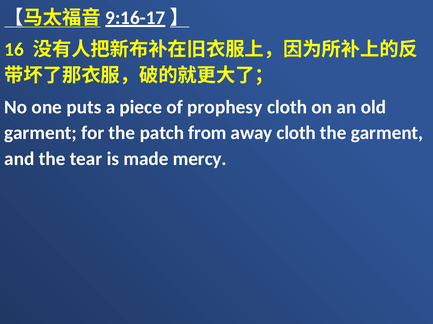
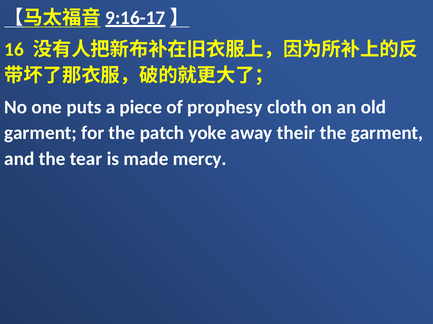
from: from -> yoke
away cloth: cloth -> their
